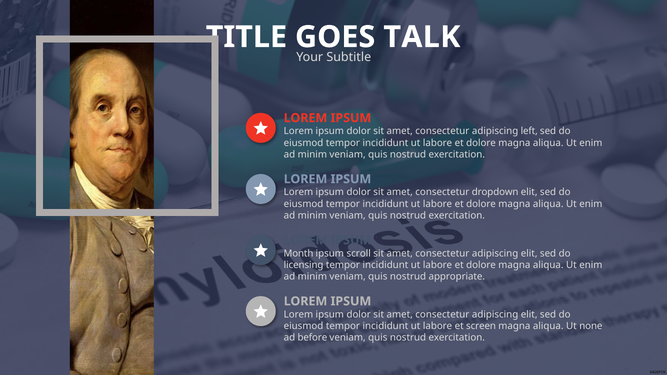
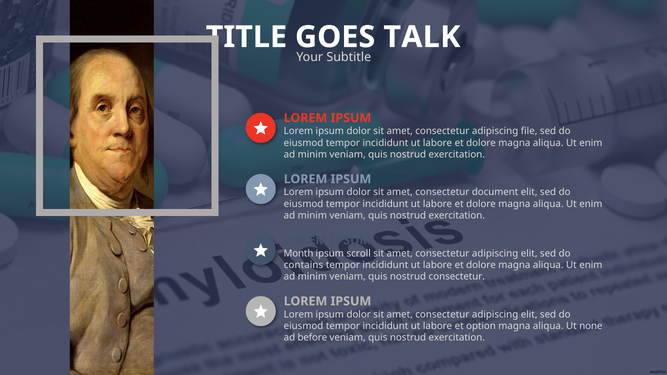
left: left -> file
dropdown: dropdown -> document
licensing: licensing -> contains
nostrud appropriate: appropriate -> consectetur
screen: screen -> option
